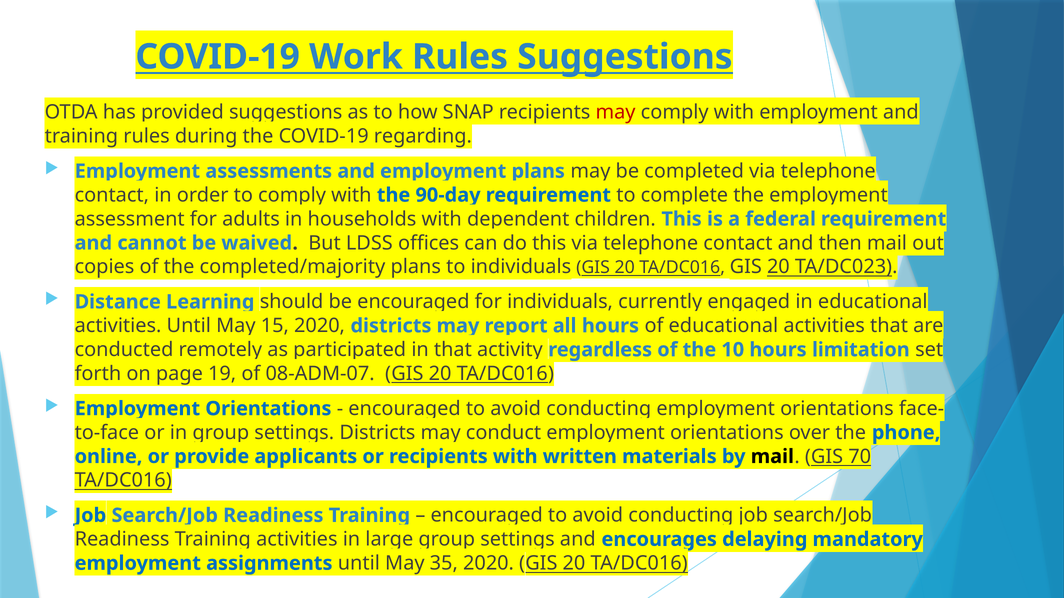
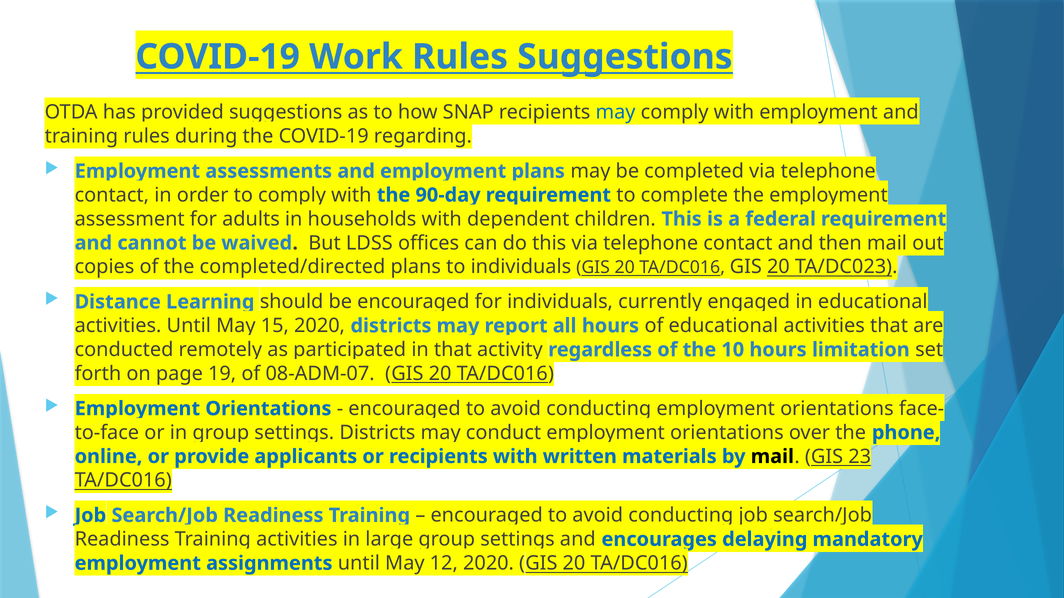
may at (616, 112) colour: red -> blue
completed/majority: completed/majority -> completed/directed
70: 70 -> 23
35: 35 -> 12
